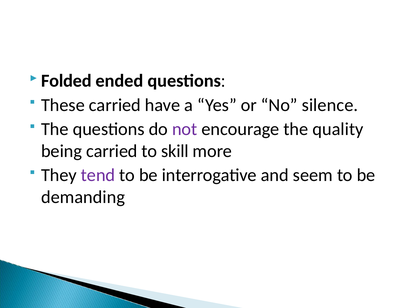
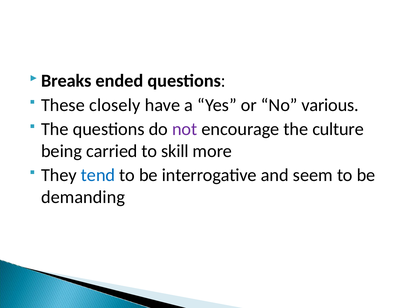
Folded: Folded -> Breaks
These carried: carried -> closely
silence: silence -> various
quality: quality -> culture
tend colour: purple -> blue
